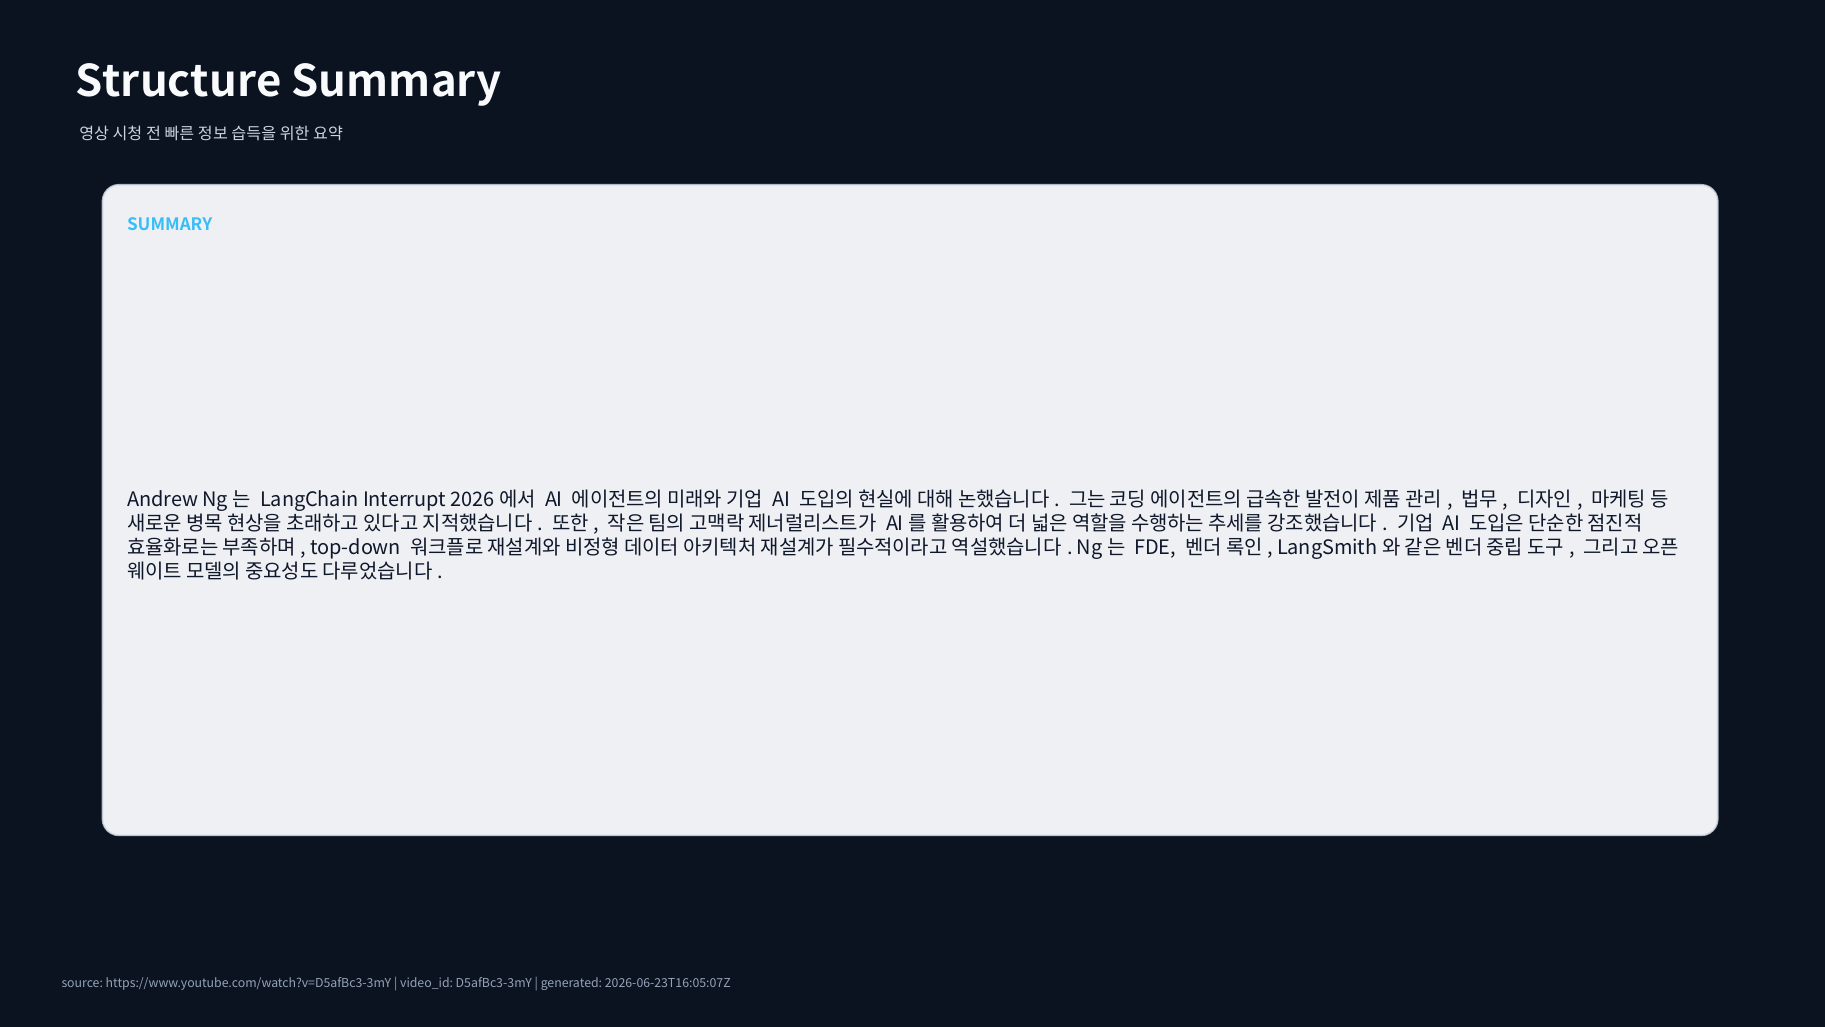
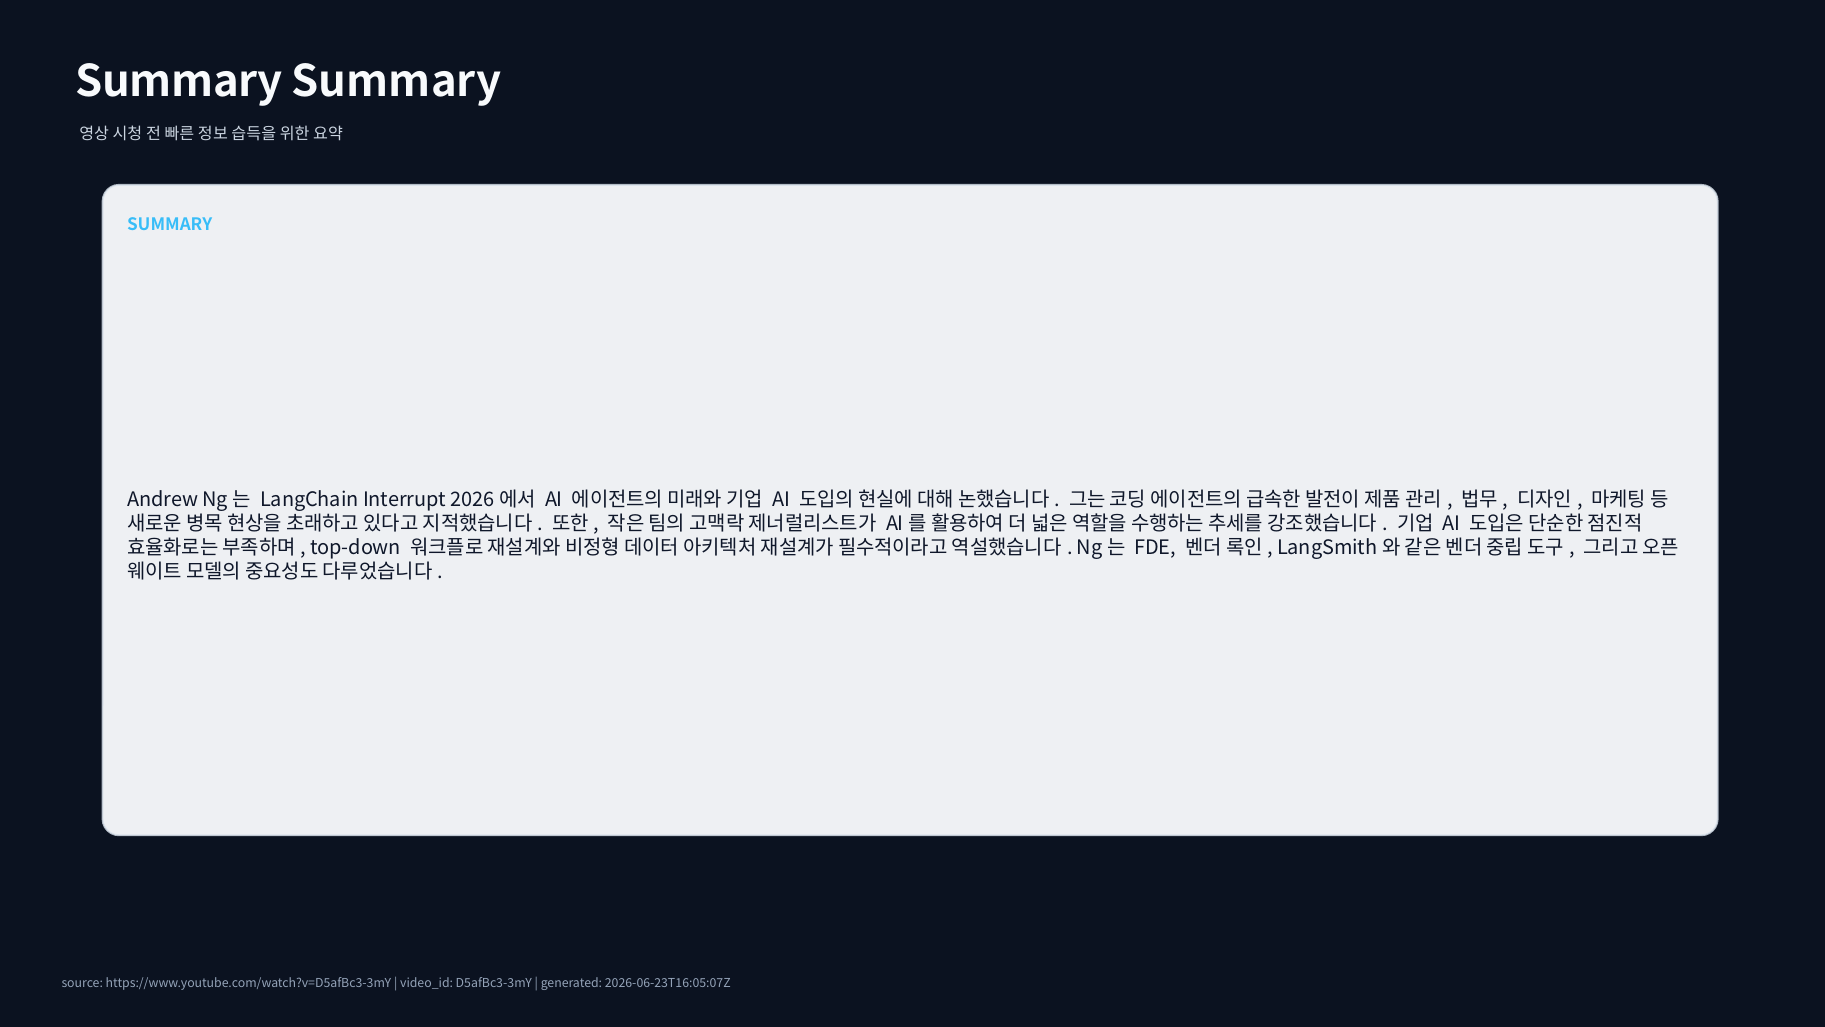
Structure at (179, 82): Structure -> Summary
